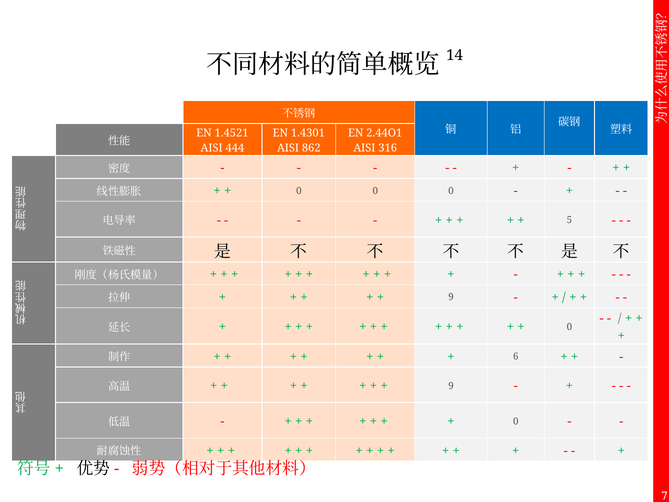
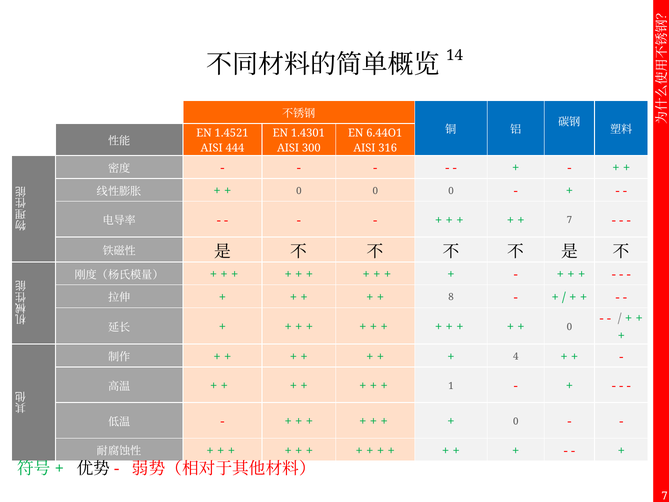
2.44O1: 2.44O1 -> 6.44O1
862: 862 -> 300
5 at (569, 220): 5 -> 7
9 at (451, 297): 9 -> 8
6: 6 -> 4
9 at (451, 386): 9 -> 1
